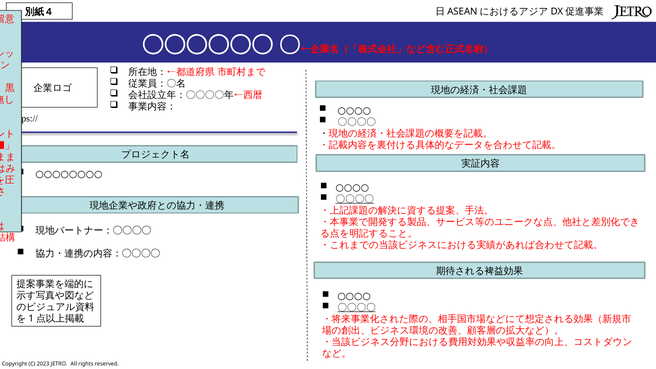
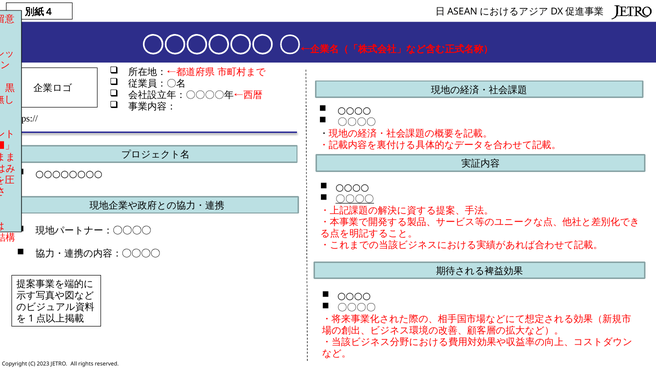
〇〇〇〇 at (357, 308) underline: present -> none
